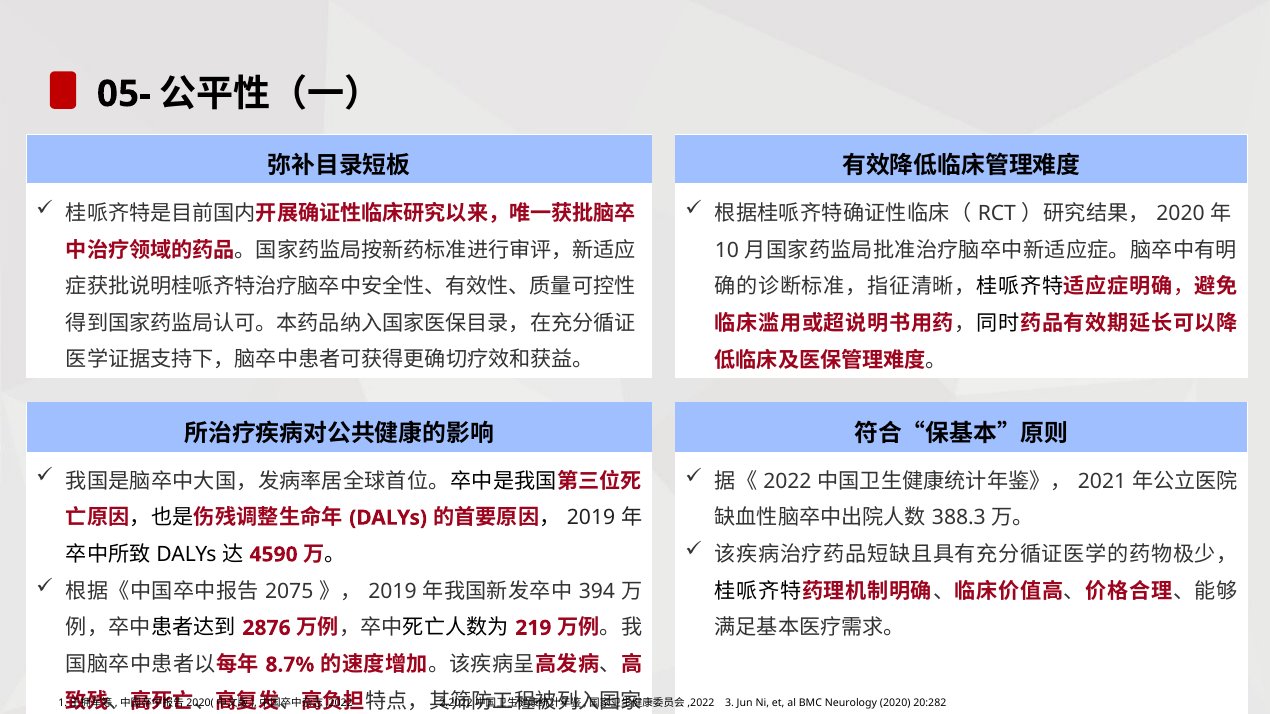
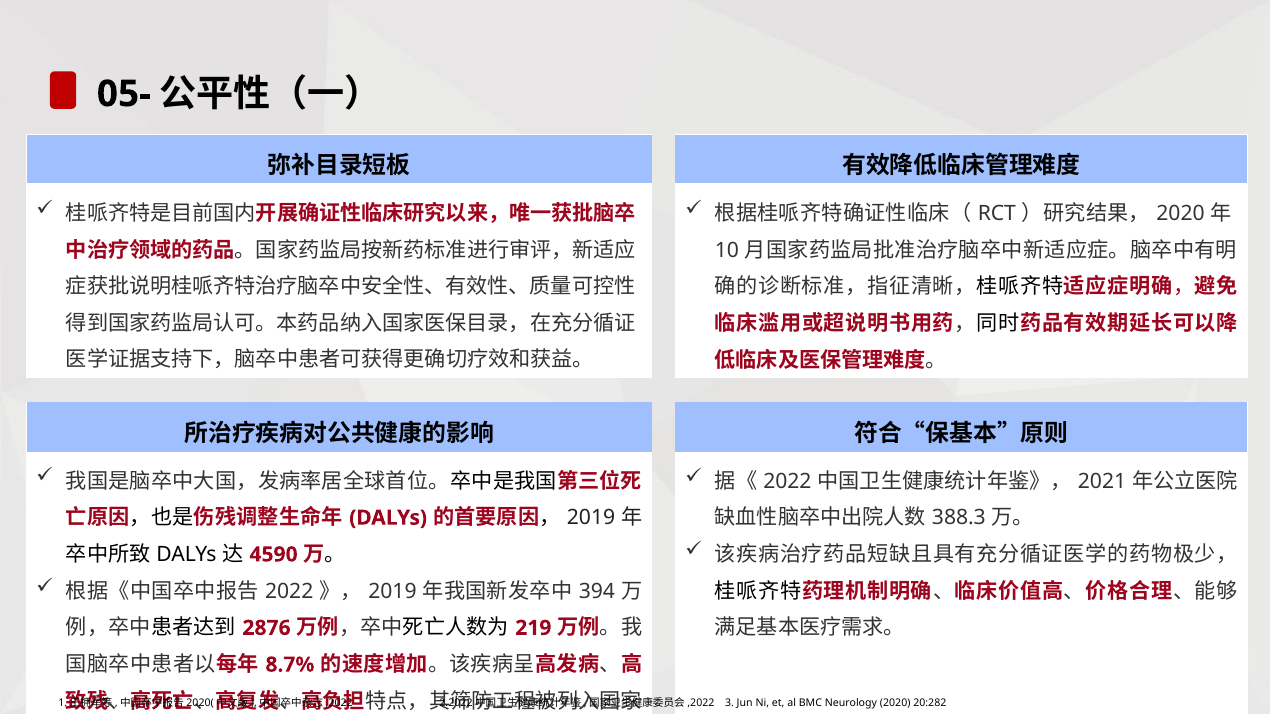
2075 at (289, 592): 2075 -> 2022
